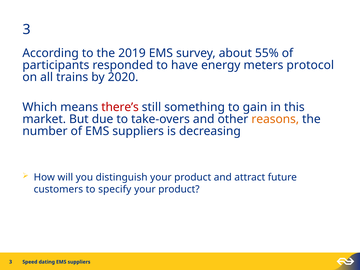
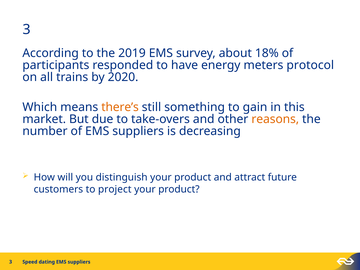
55%: 55% -> 18%
there’s colour: red -> orange
specify: specify -> project
